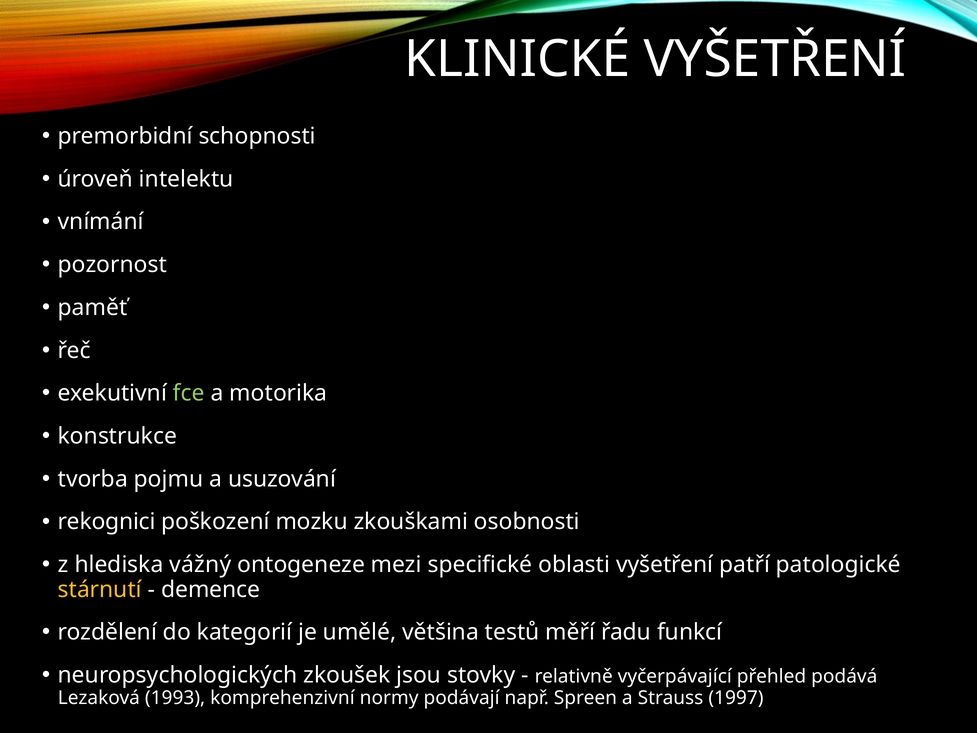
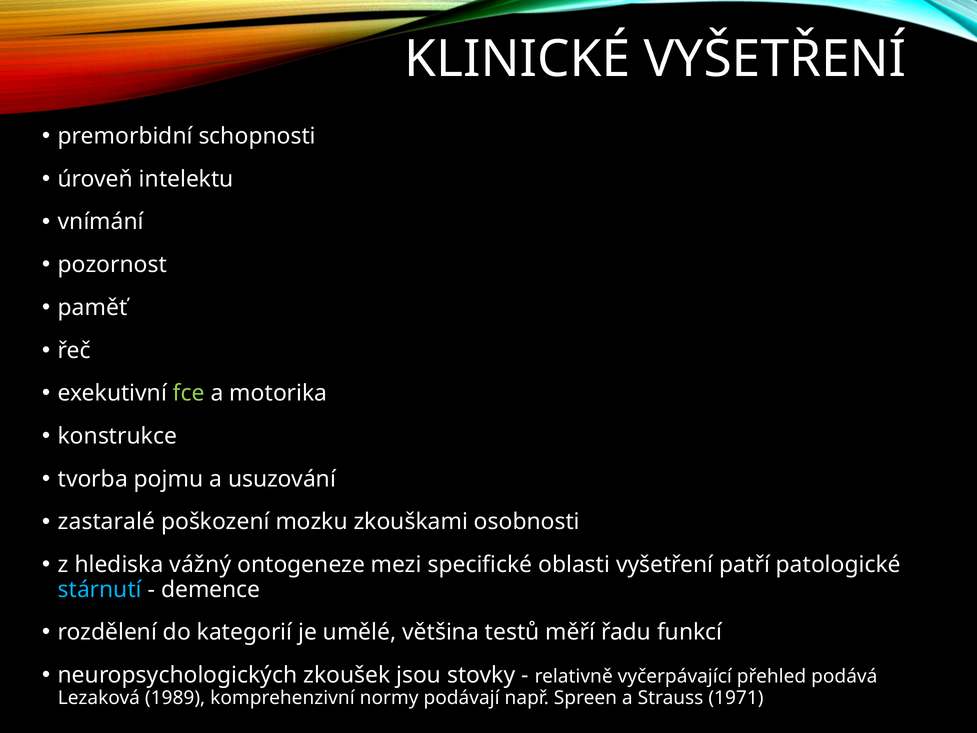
rekognici: rekognici -> zastaralé
stárnutí colour: yellow -> light blue
1993: 1993 -> 1989
1997: 1997 -> 1971
